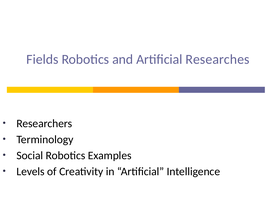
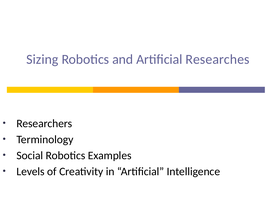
Fields: Fields -> Sizing
